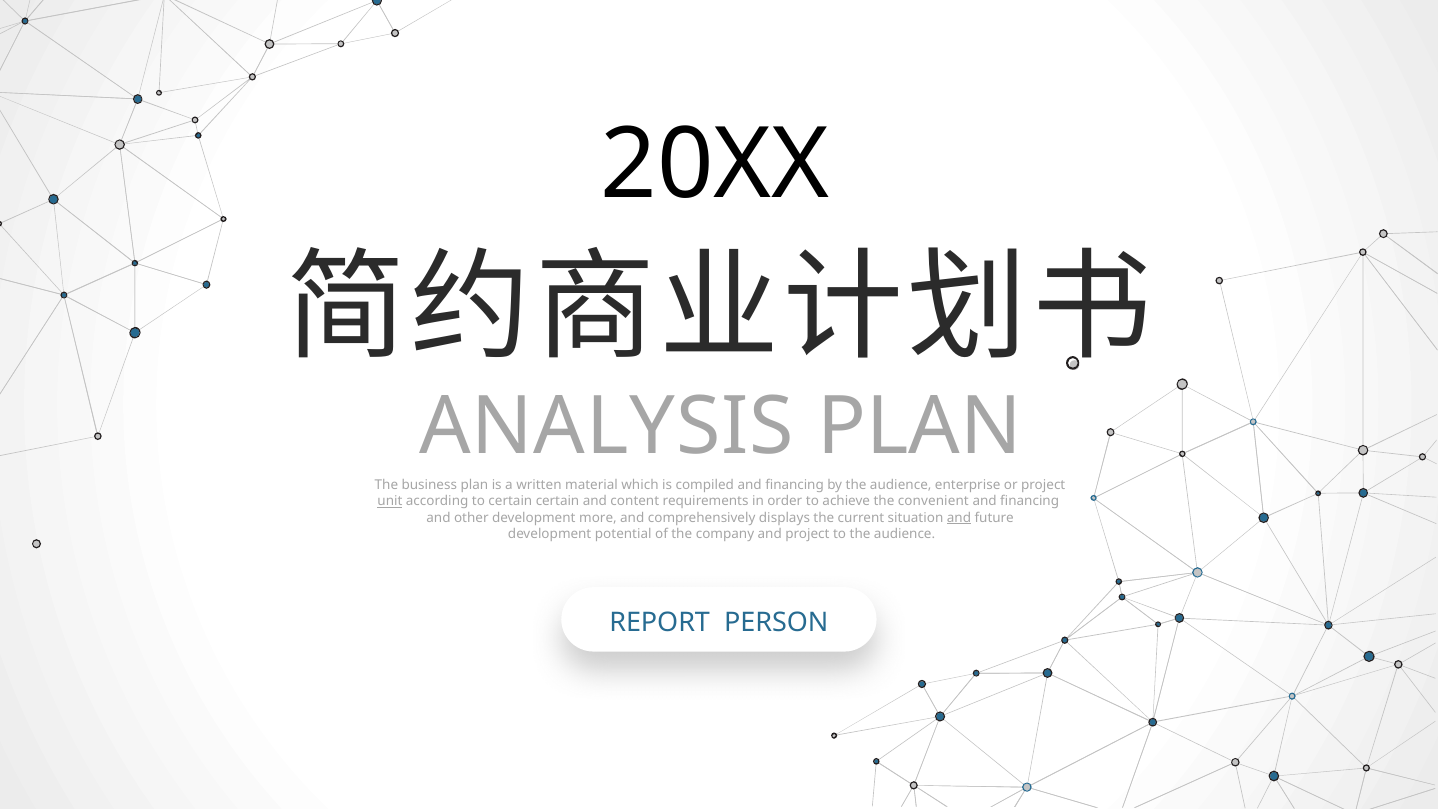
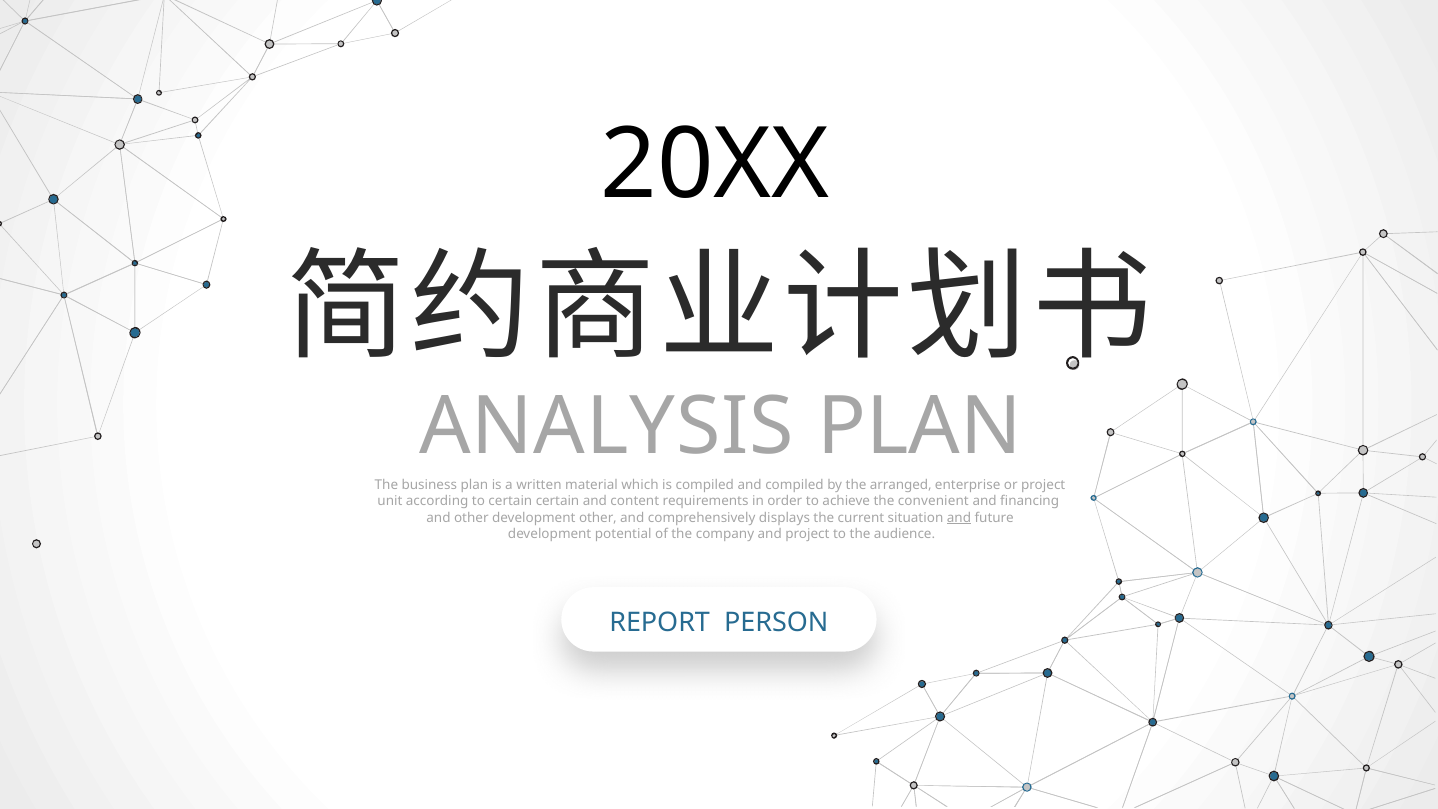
compiled and financing: financing -> compiled
by the audience: audience -> arranged
unit underline: present -> none
development more: more -> other
